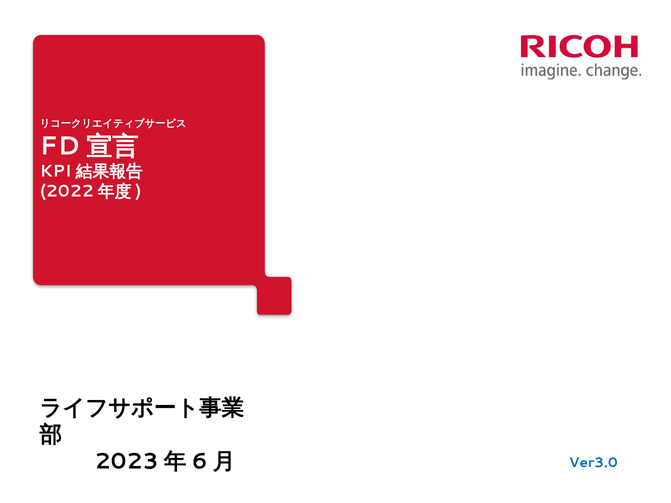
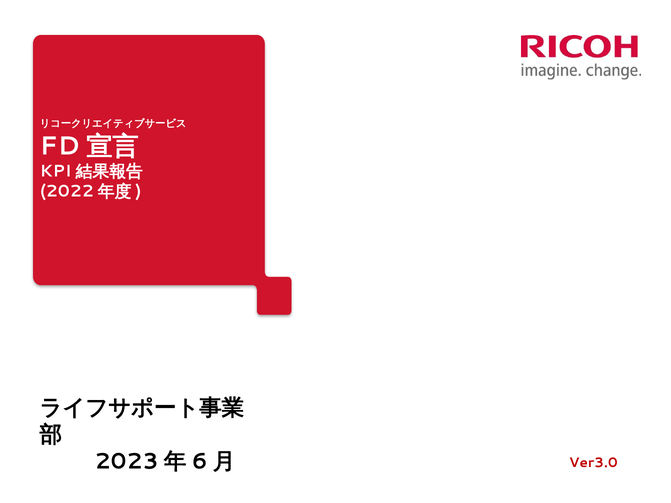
Ver3.0 colour: blue -> red
